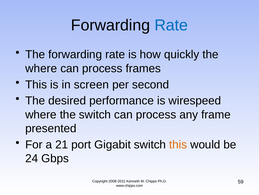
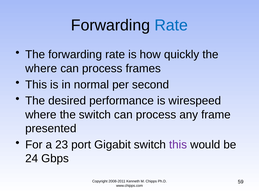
screen: screen -> normal
21: 21 -> 23
this at (178, 144) colour: orange -> purple
